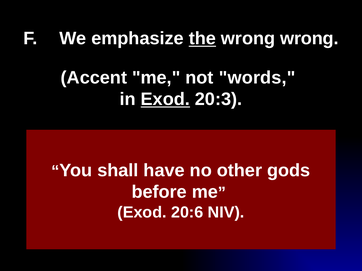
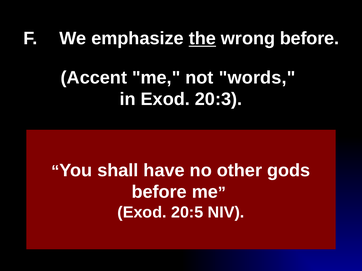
wrong wrong: wrong -> before
Exod at (165, 99) underline: present -> none
20:6: 20:6 -> 20:5
